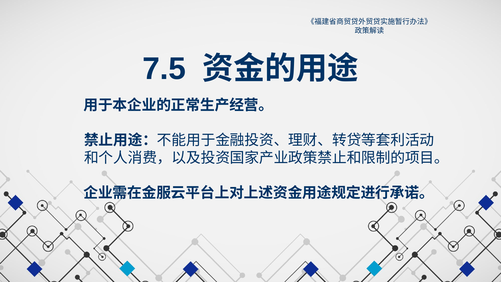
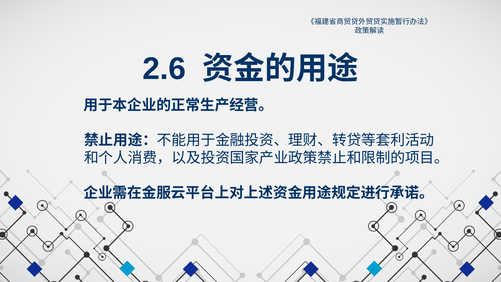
7.5: 7.5 -> 2.6
